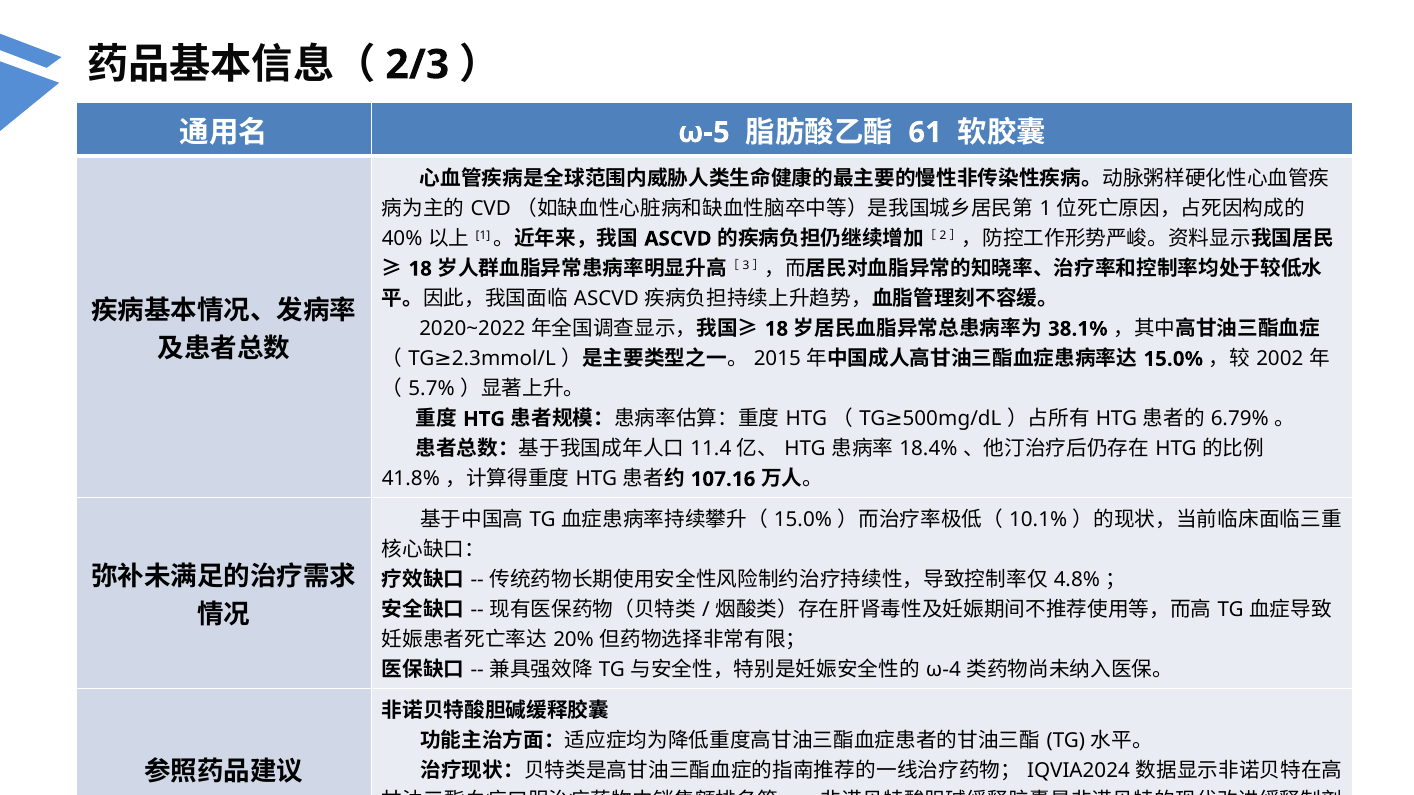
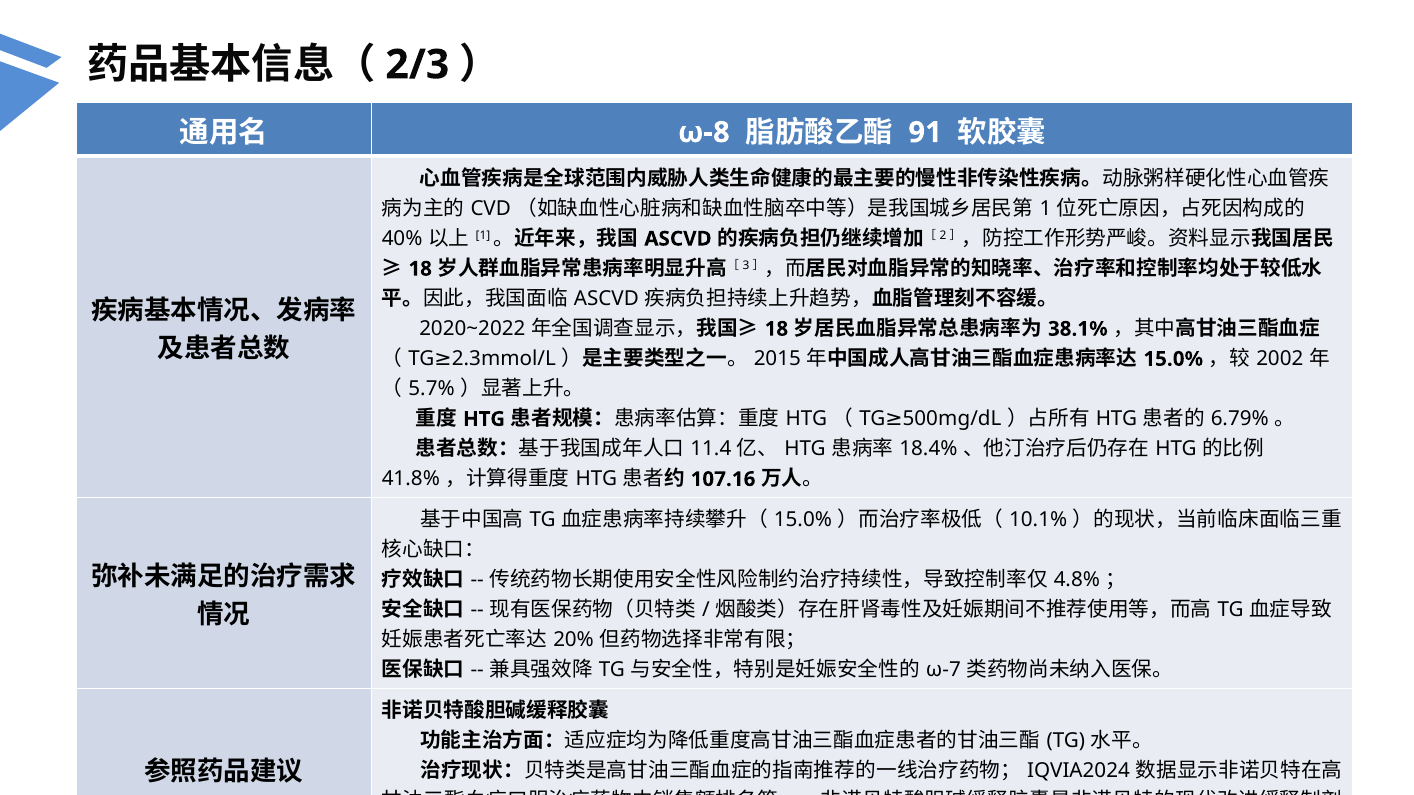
ω-5: ω-5 -> ω-8
61: 61 -> 91
ω-4: ω-4 -> ω-7
